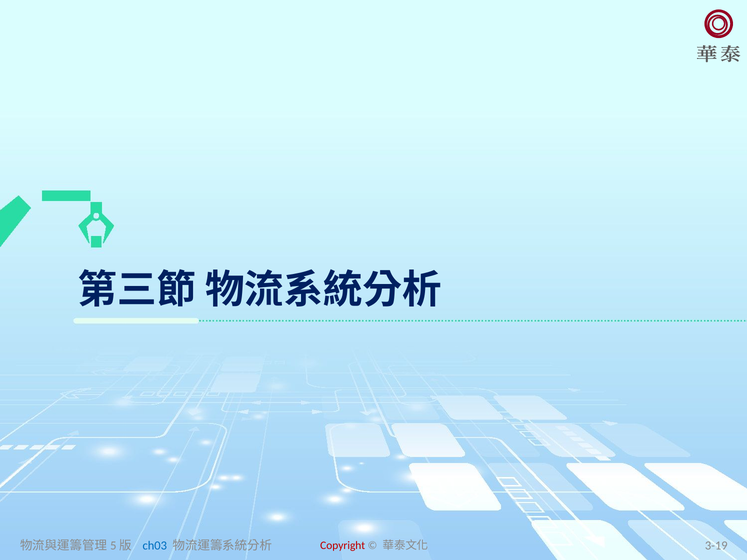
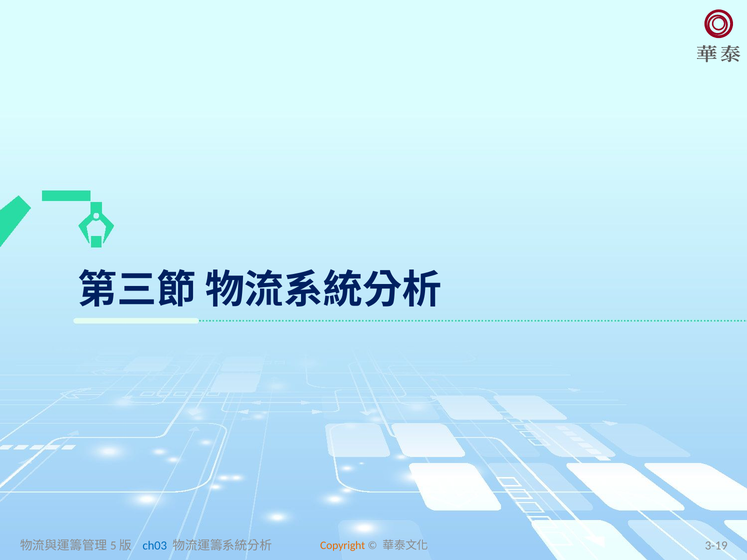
Copyright colour: red -> orange
